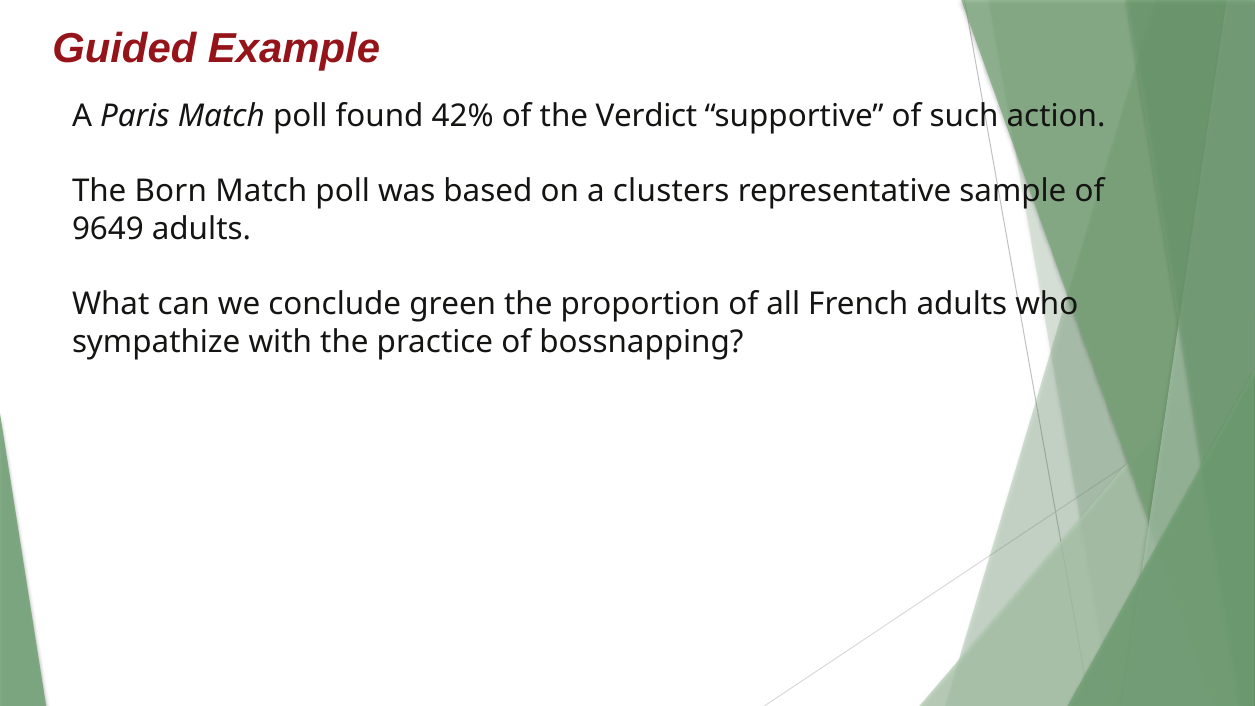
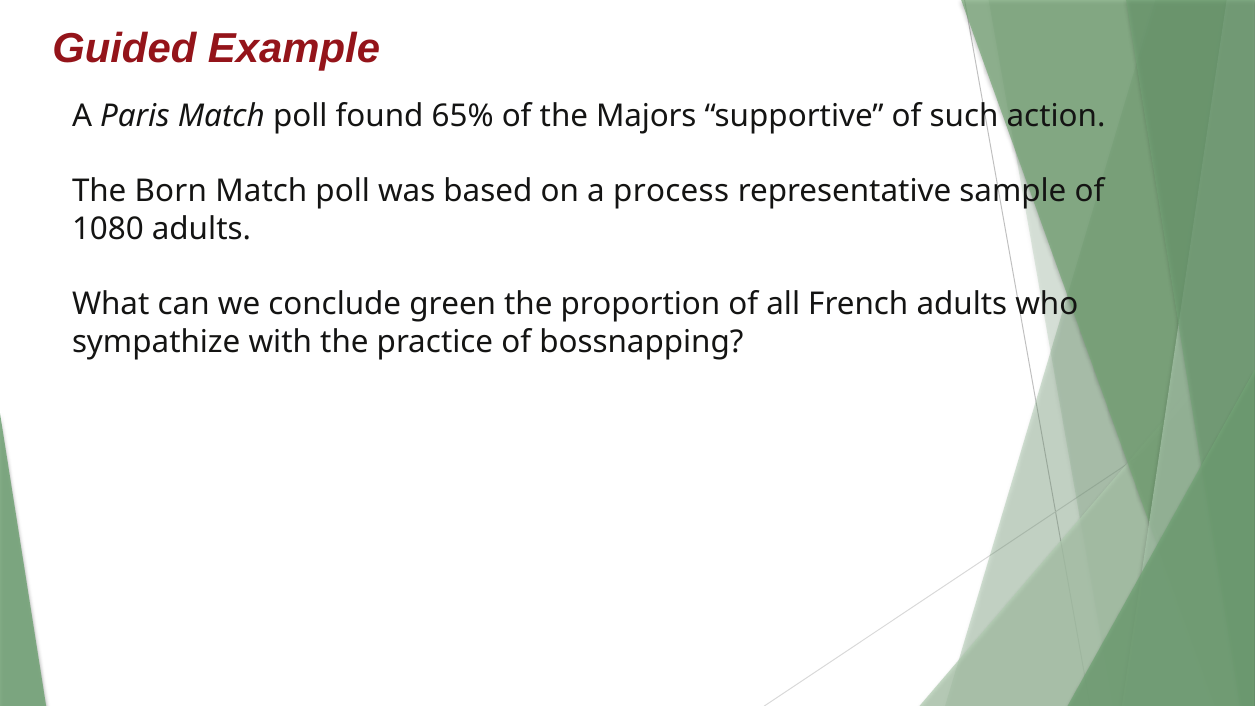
42%: 42% -> 65%
Verdict: Verdict -> Majors
clusters: clusters -> process
9649: 9649 -> 1080
